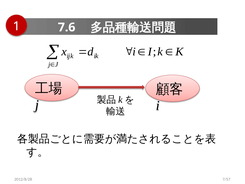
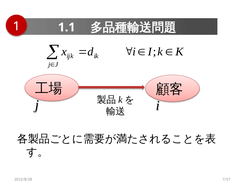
7.6: 7.6 -> 1.1
